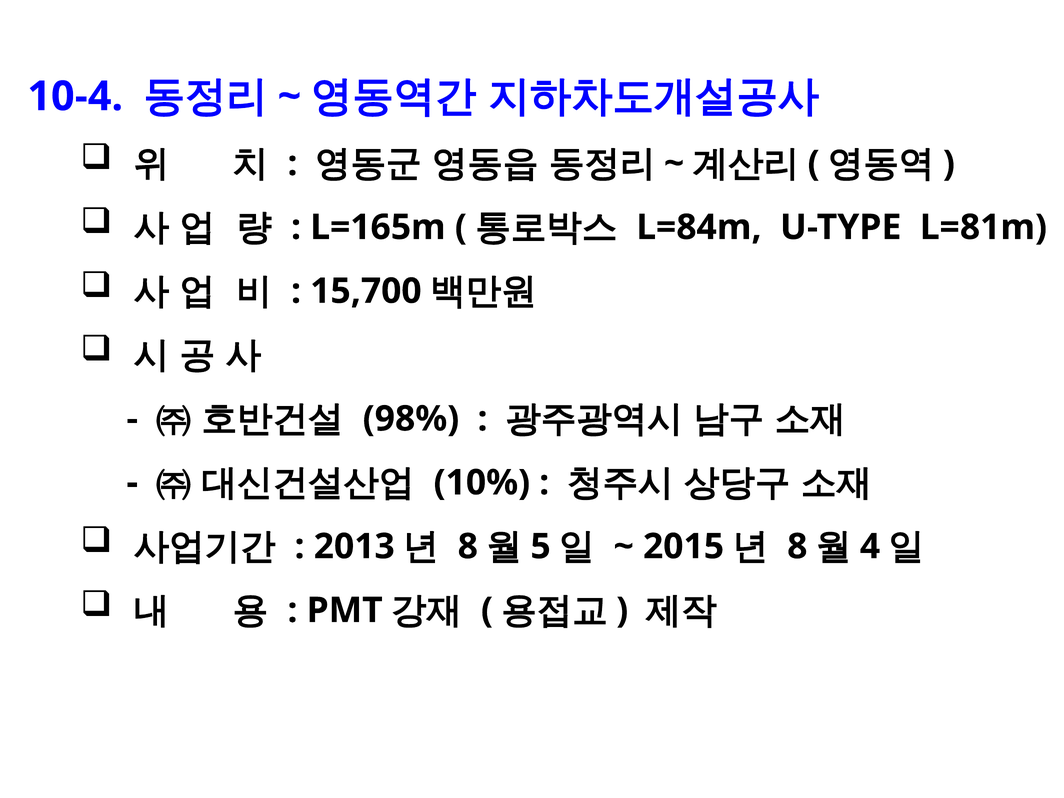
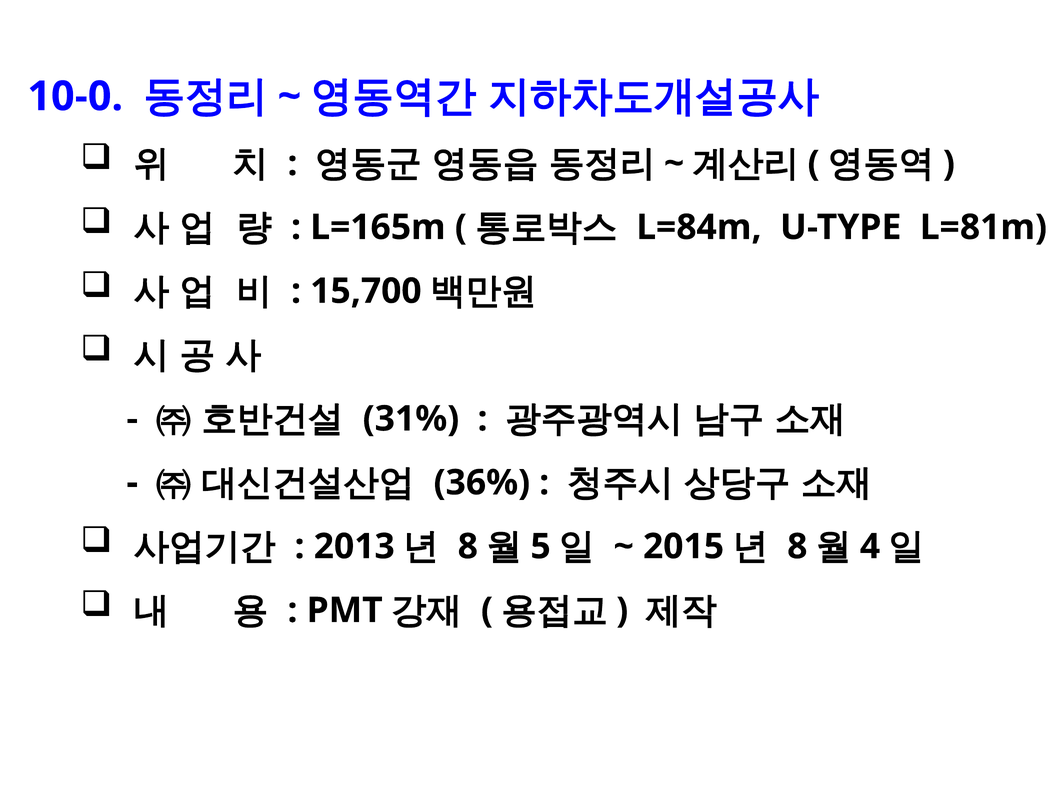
10-4: 10-4 -> 10-0
98%: 98% -> 31%
10%: 10% -> 36%
